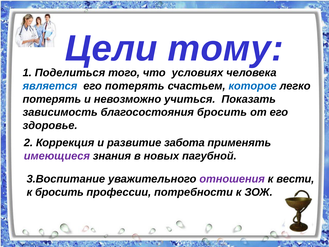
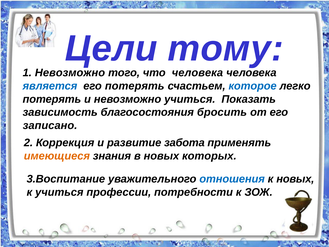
1 Поделиться: Поделиться -> Невозможно
что условиях: условиях -> человека
здоровье: здоровье -> записано
имеющиеся colour: purple -> orange
пагубной: пагубной -> которых
отношения colour: purple -> blue
к вести: вести -> новых
к бросить: бросить -> учиться
